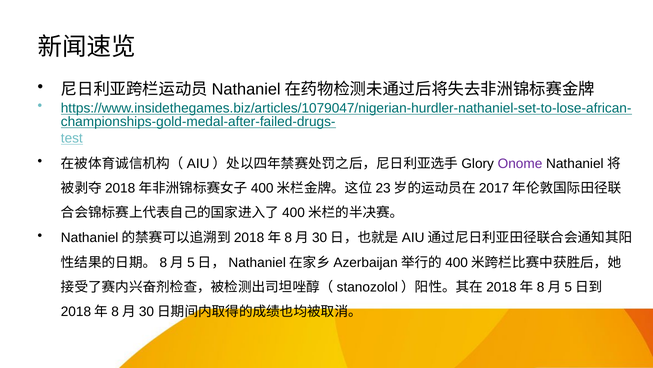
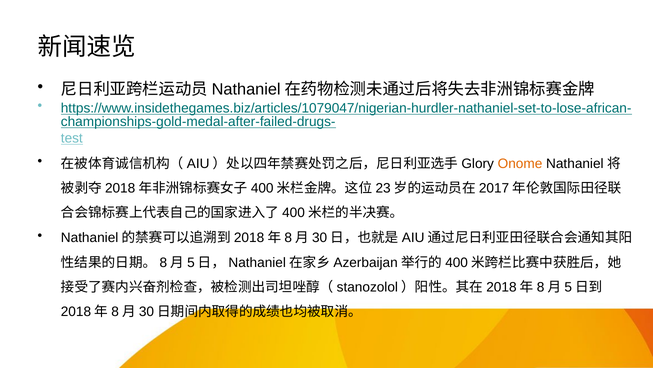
Onome colour: purple -> orange
